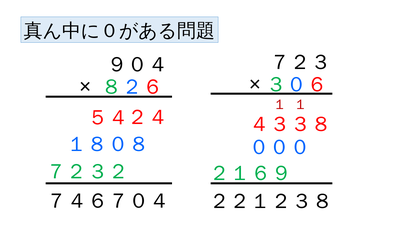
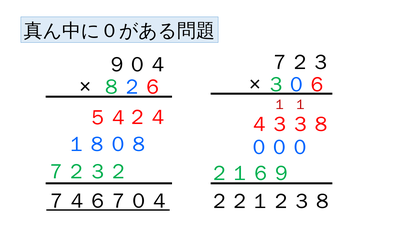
７４６７０４ underline: none -> present
